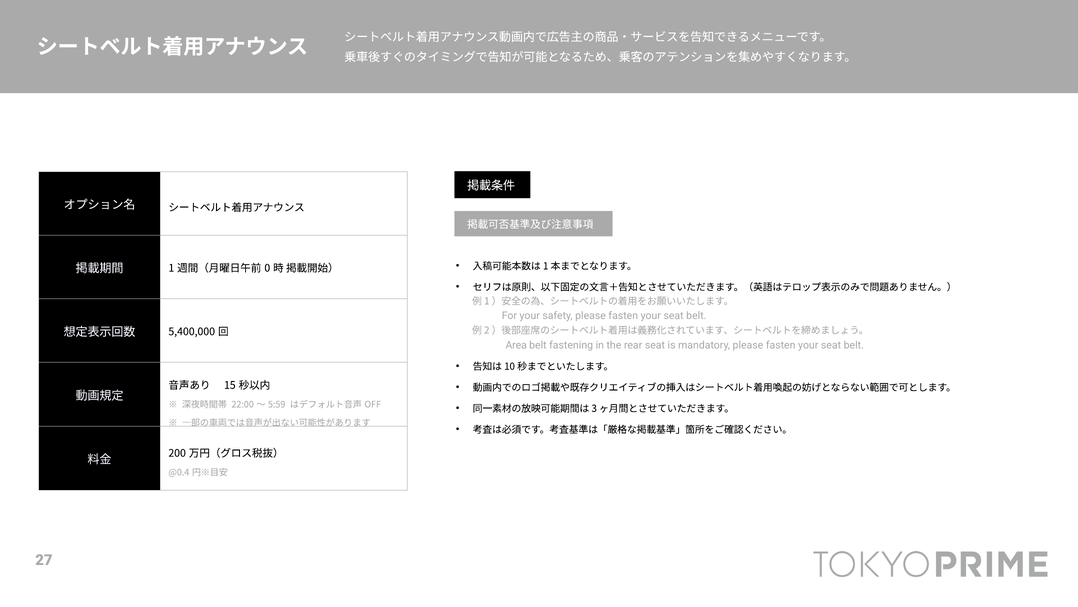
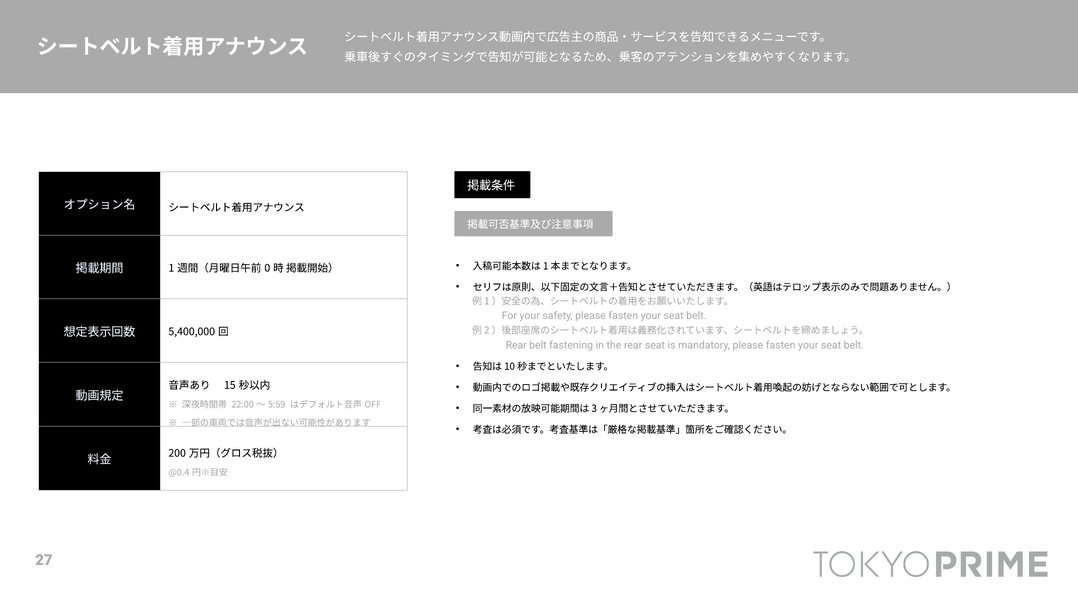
Area at (516, 345): Area -> Rear
